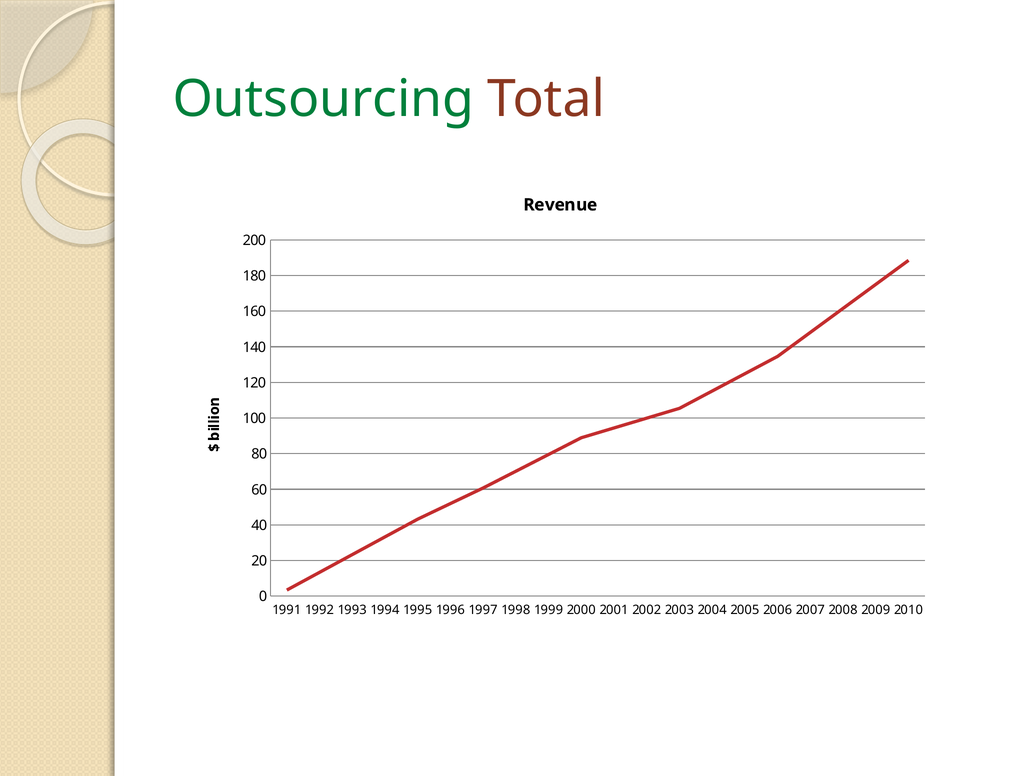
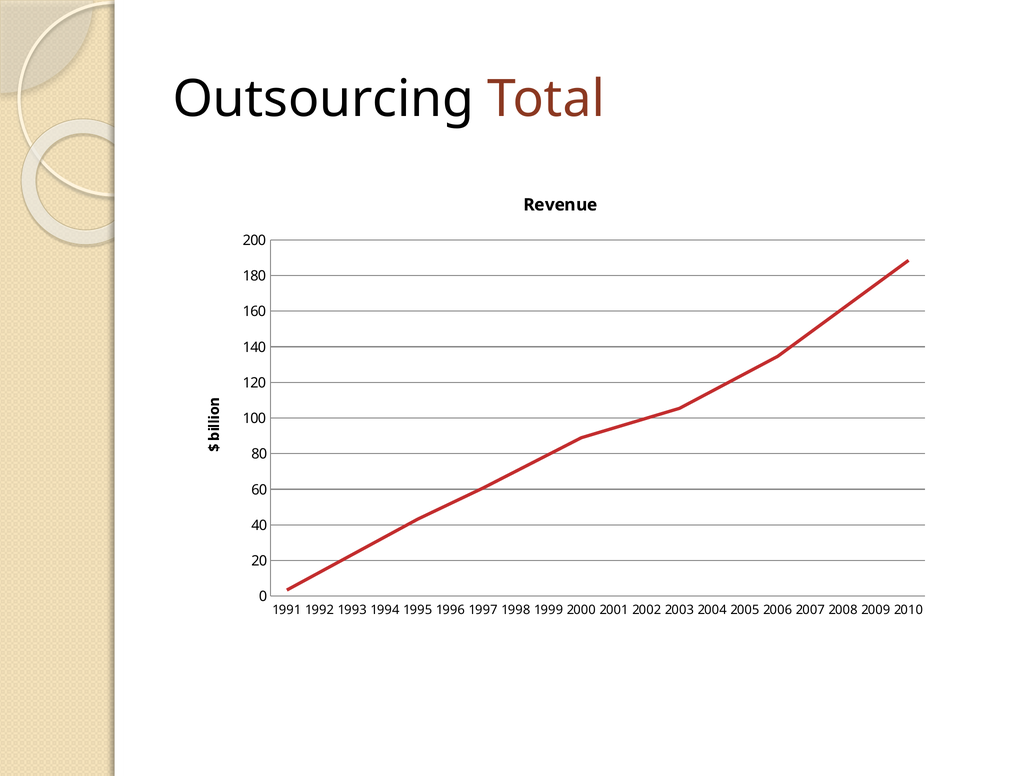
Outsourcing colour: green -> black
